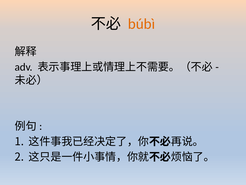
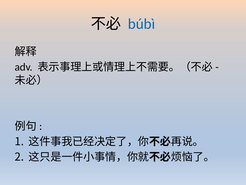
búbì colour: orange -> blue
